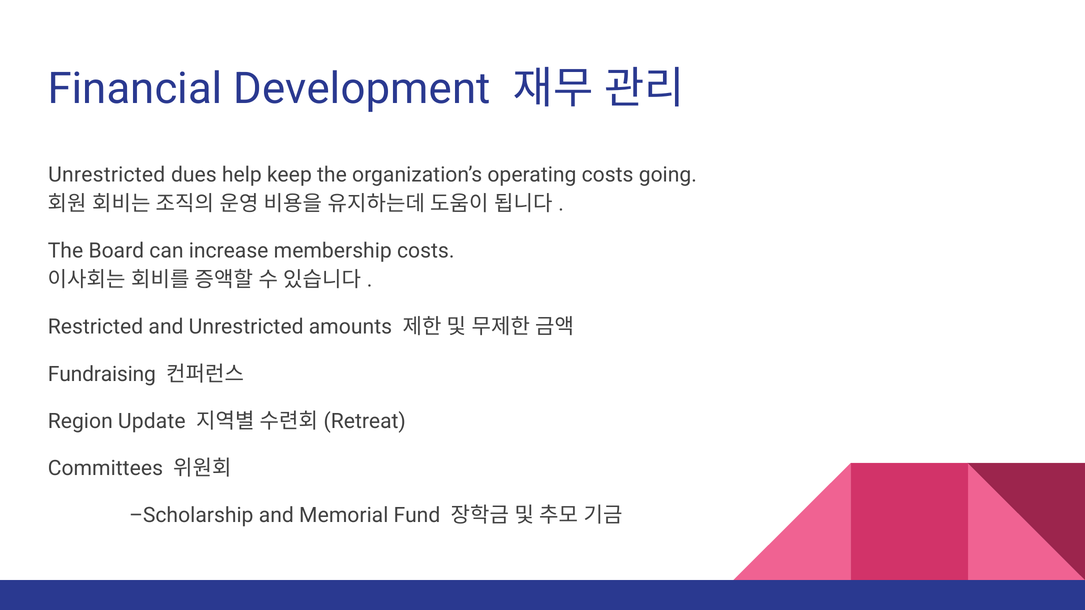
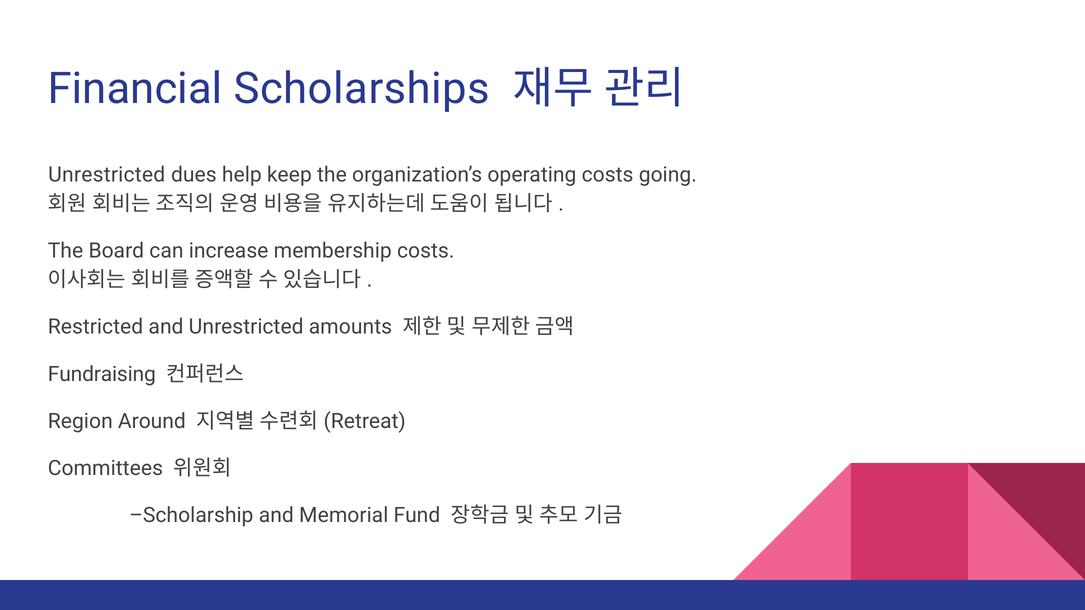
Development: Development -> Scholarships
Update: Update -> Around
